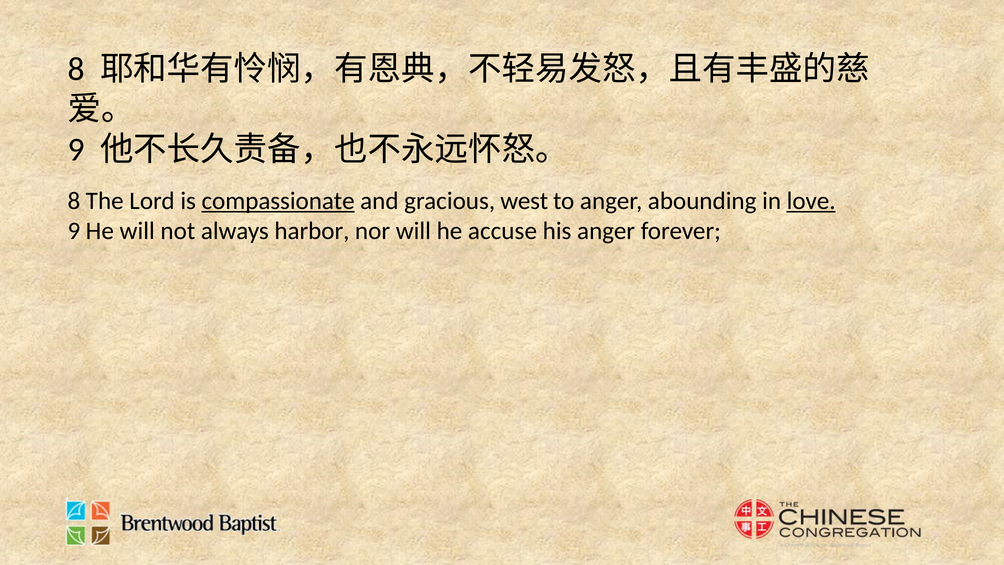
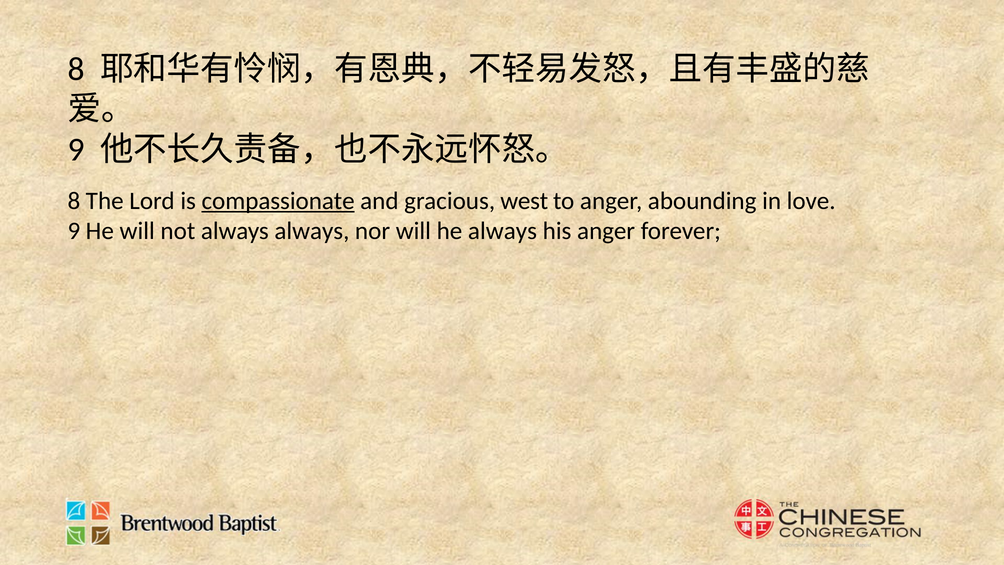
love underline: present -> none
always harbor: harbor -> always
he accuse: accuse -> always
